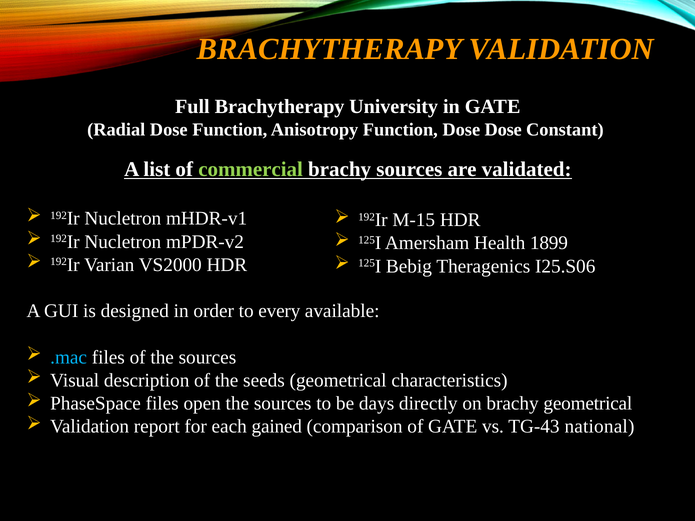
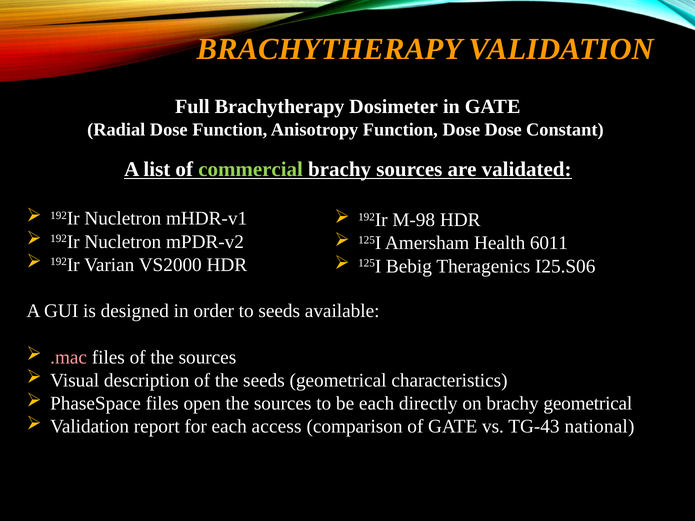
University: University -> Dosimeter
M-15: M-15 -> M-98
1899: 1899 -> 6011
to every: every -> seeds
.mac colour: light blue -> pink
be days: days -> each
gained: gained -> access
